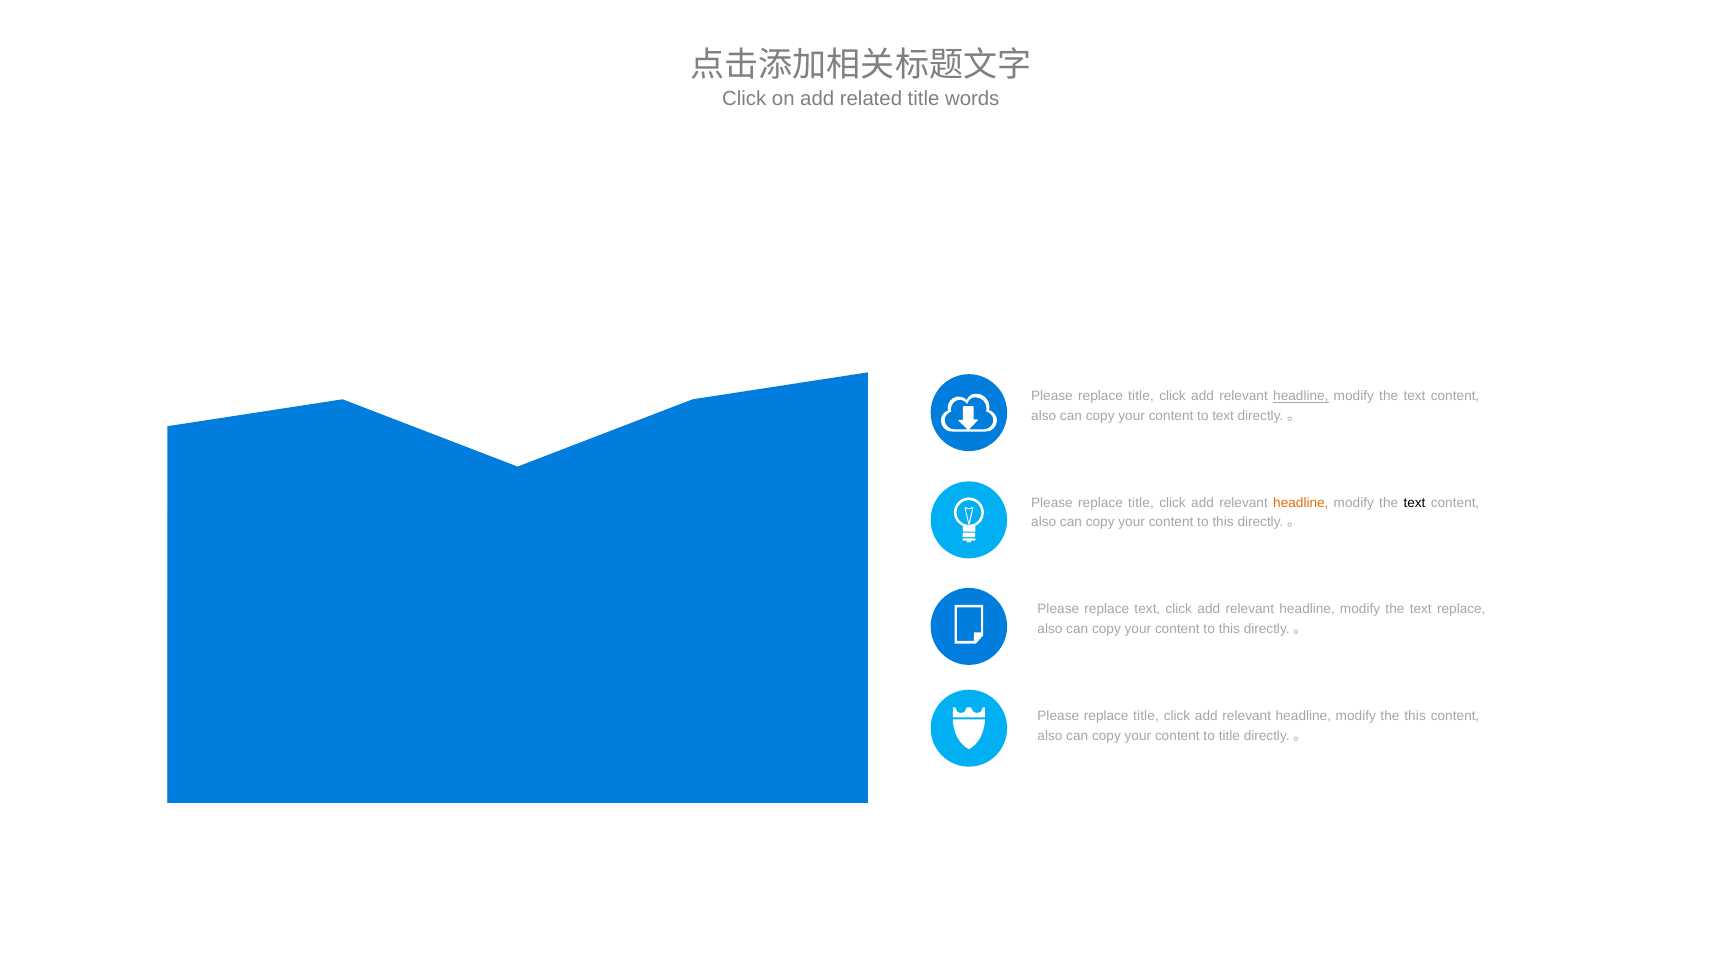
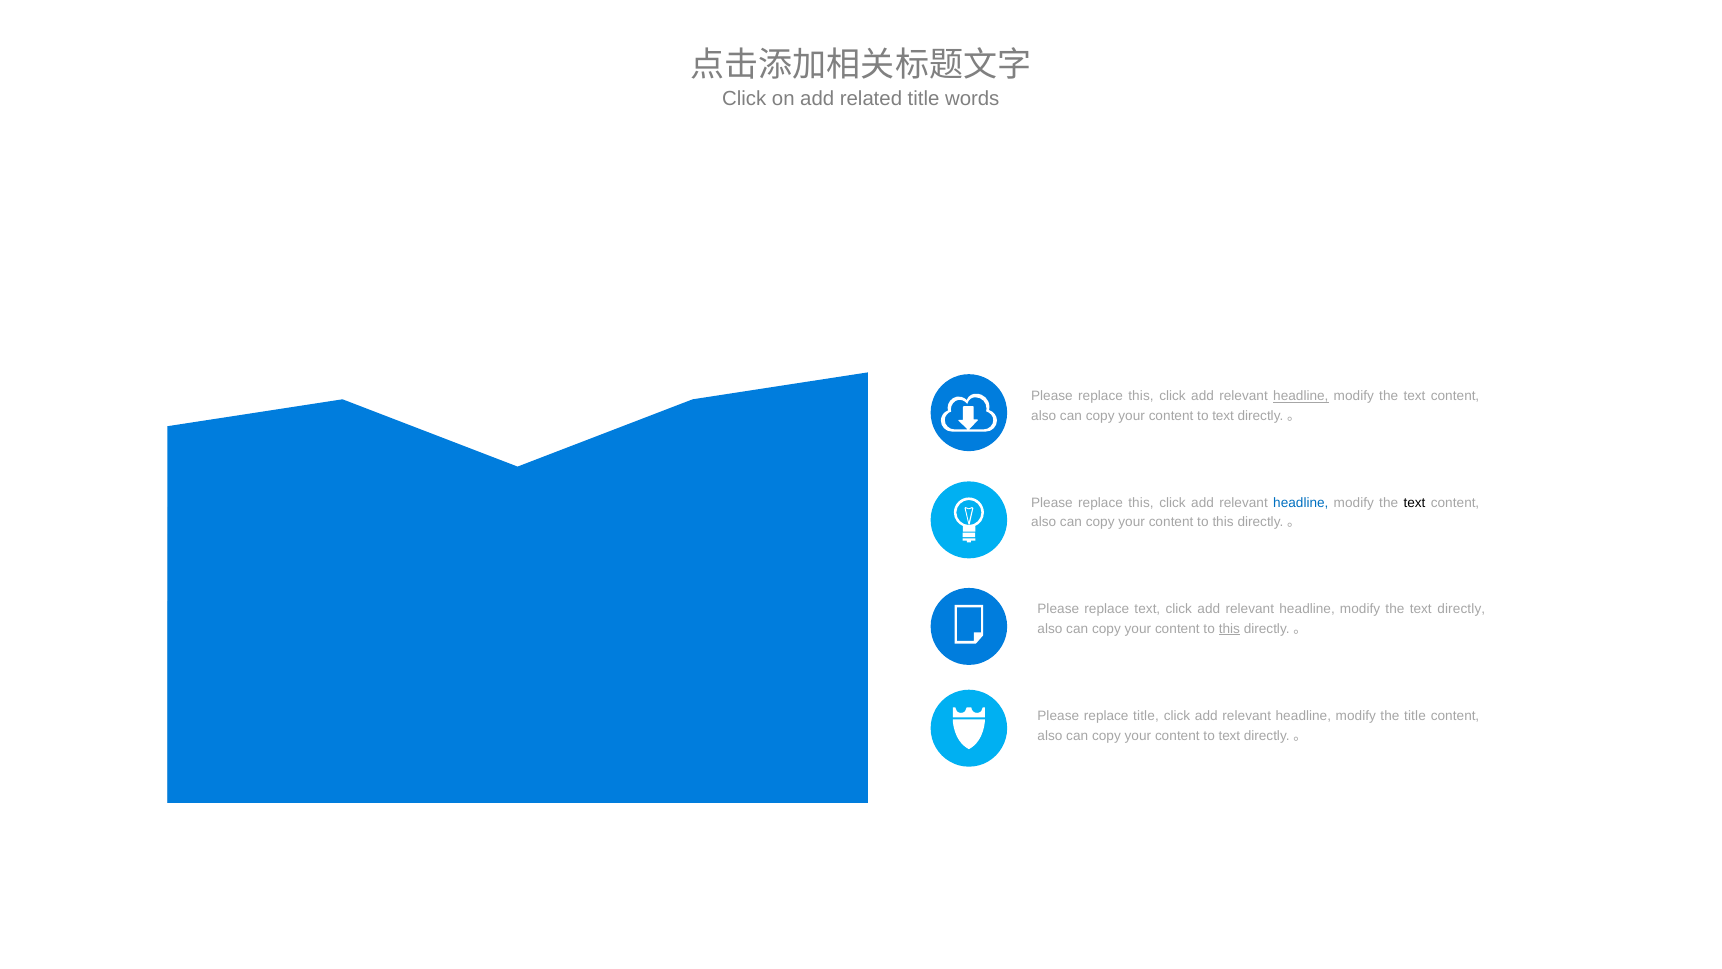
title at (1141, 396): title -> this
title at (1141, 503): title -> this
headline at (1301, 503) colour: orange -> blue
the text replace: replace -> directly
this at (1229, 629) underline: none -> present
the this: this -> title
title at (1229, 735): title -> text
